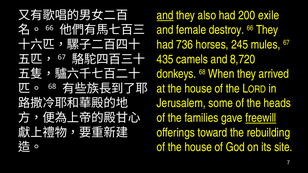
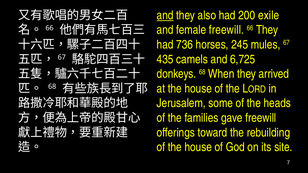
female destroy: destroy -> freewill
8,720: 8,720 -> 6,725
freewill at (261, 118) underline: present -> none
